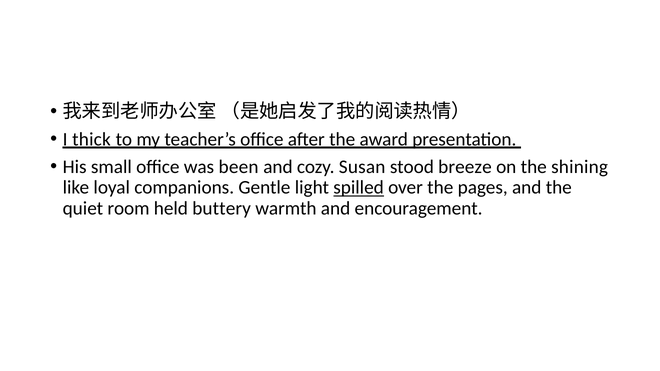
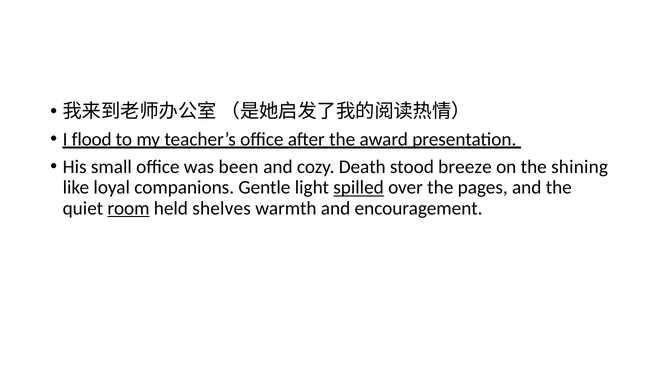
thick: thick -> flood
Susan: Susan -> Death
room underline: none -> present
buttery: buttery -> shelves
